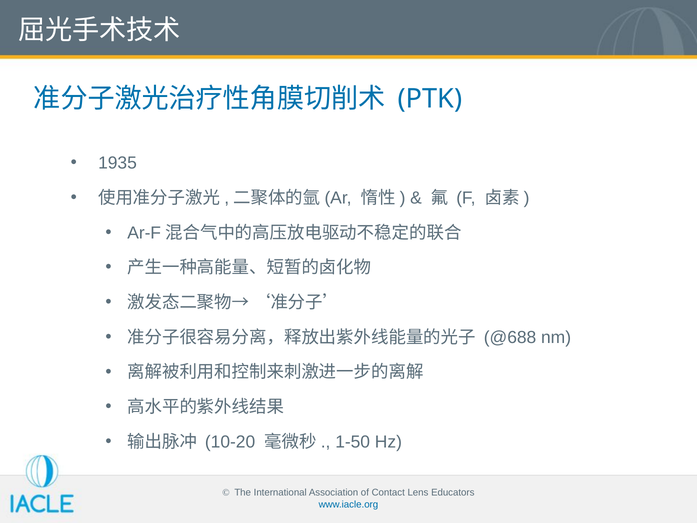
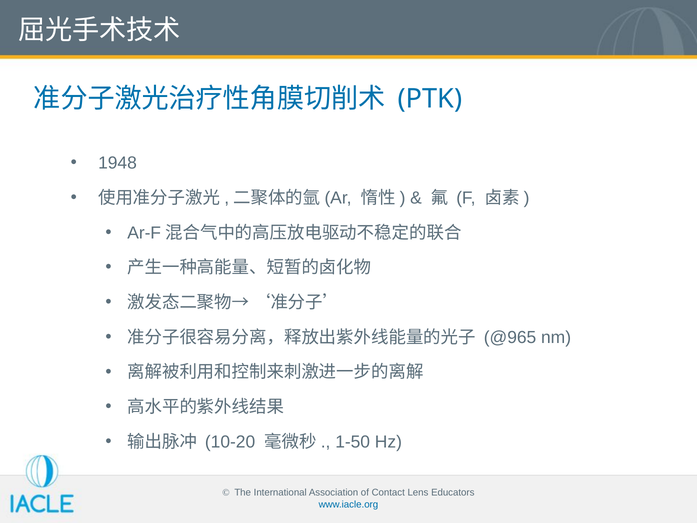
1935: 1935 -> 1948
@688: @688 -> @965
